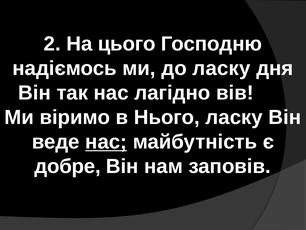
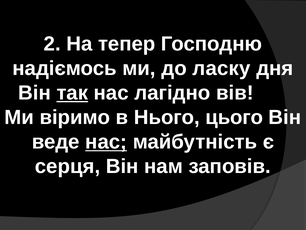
цього: цього -> тепер
так underline: none -> present
Нього ласку: ласку -> цього
добре: добре -> серця
